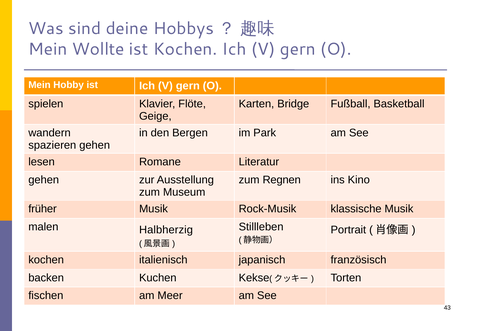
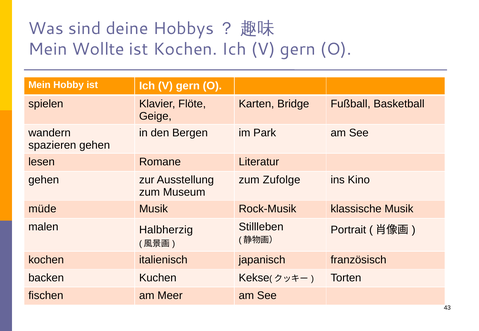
Regnen: Regnen -> Zufolge
früher: früher -> müde
